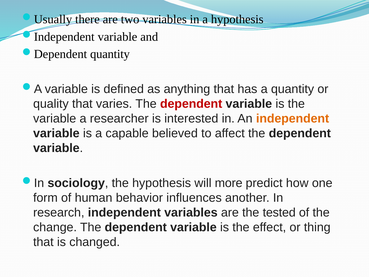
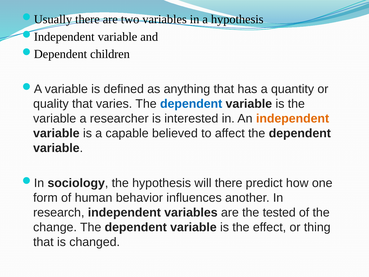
quantity at (110, 54): quantity -> children
dependent at (191, 104) colour: red -> blue
will more: more -> there
